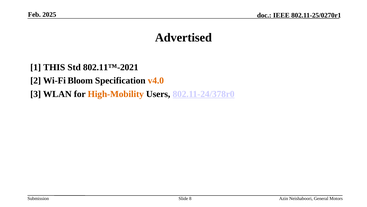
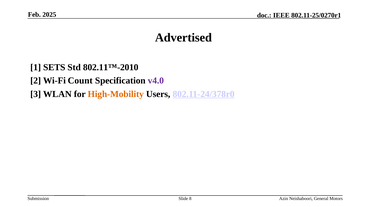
THIS: THIS -> SETS
802.11™‐2021: 802.11™‐2021 -> 802.11™‐2010
Bloom: Bloom -> Count
v4.0 colour: orange -> purple
